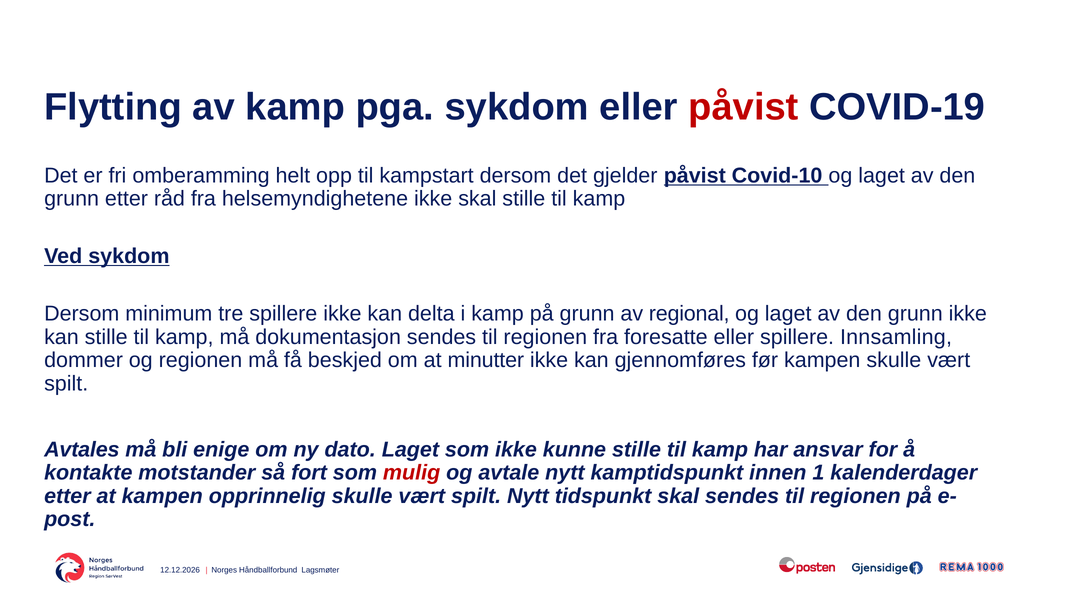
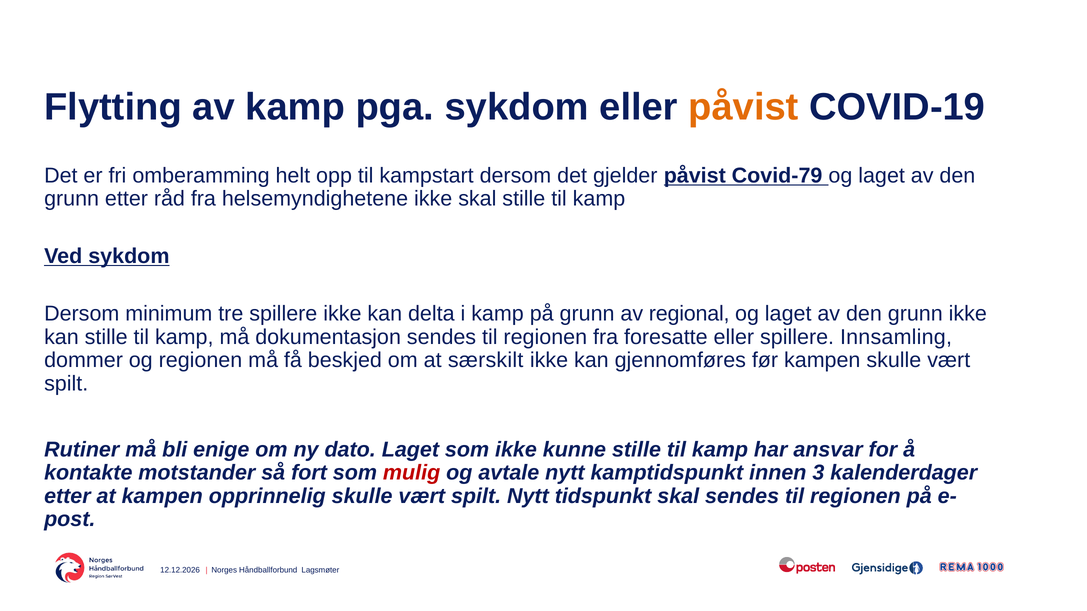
påvist at (744, 107) colour: red -> orange
Covid-10: Covid-10 -> Covid-79
minutter: minutter -> særskilt
Avtales: Avtales -> Rutiner
1: 1 -> 3
